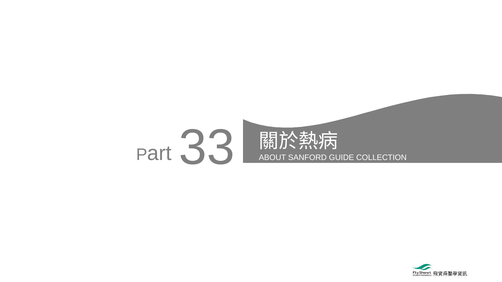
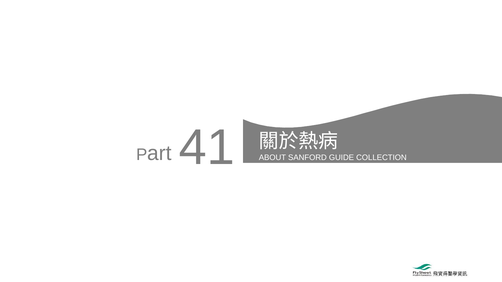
33: 33 -> 41
